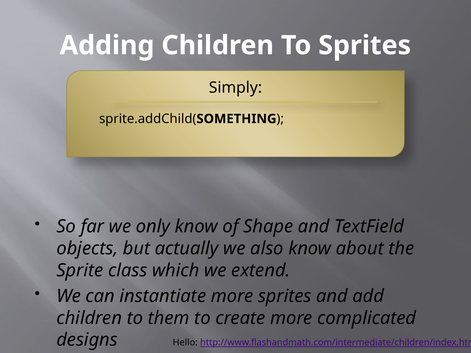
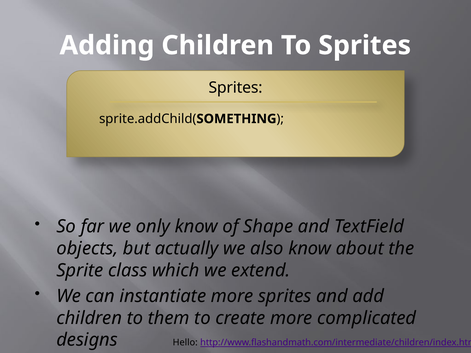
Simply at (235, 88): Simply -> Sprites
